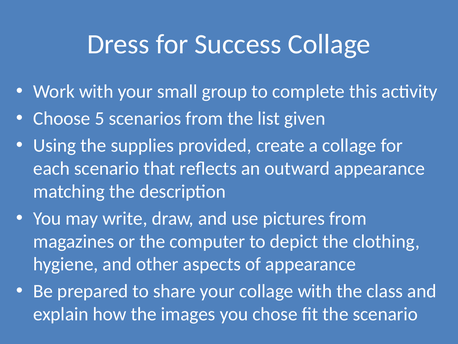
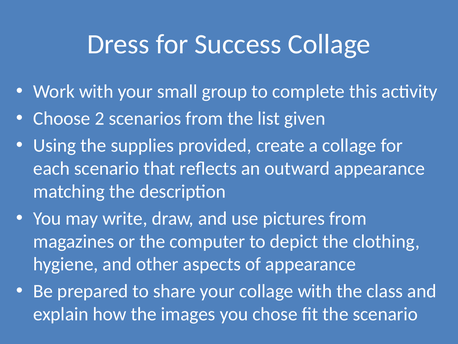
5: 5 -> 2
